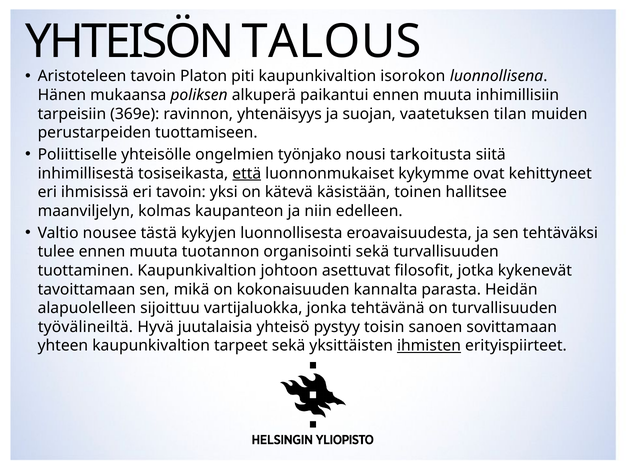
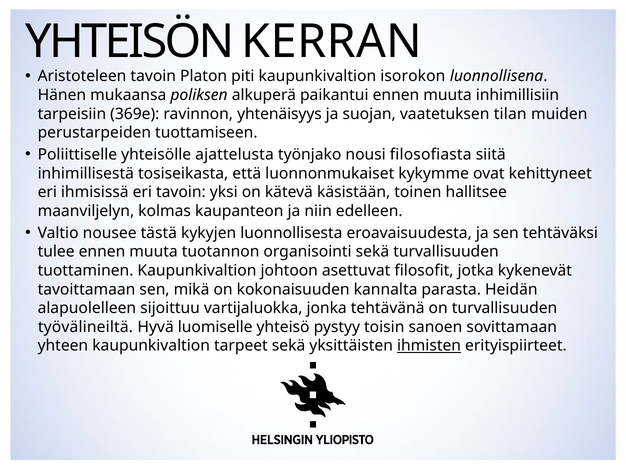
TALOUS: TALOUS -> KERRAN
ongelmien: ongelmien -> ajattelusta
tarkoitusta: tarkoitusta -> filosofiasta
että underline: present -> none
juutalaisia: juutalaisia -> luomiselle
